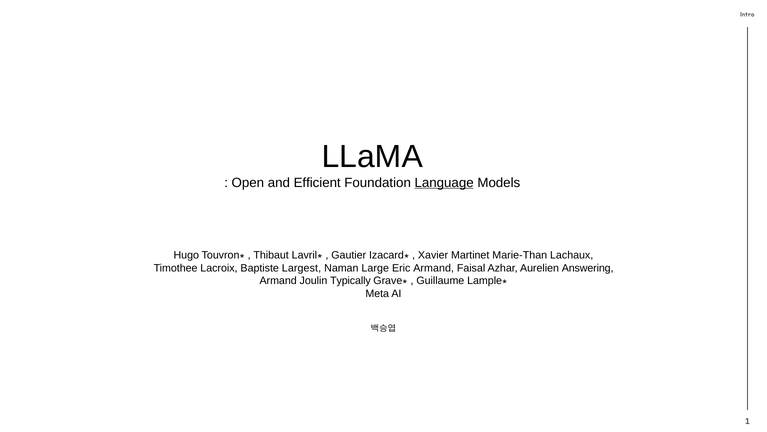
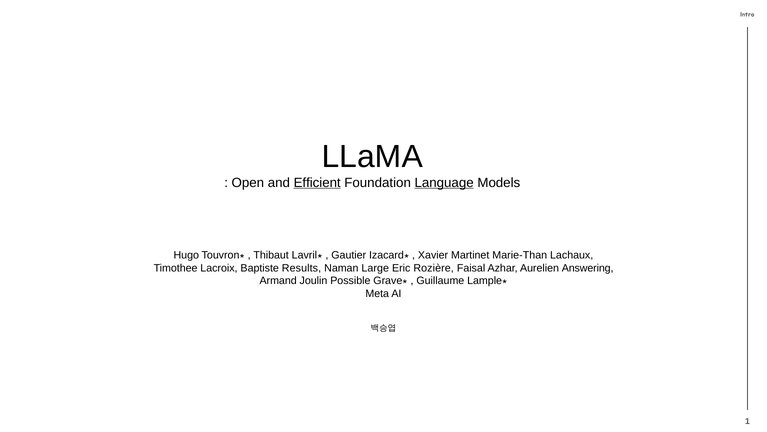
Efficient underline: none -> present
Largest: Largest -> Results
Eric Armand: Armand -> Rozière
Typically: Typically -> Possible
